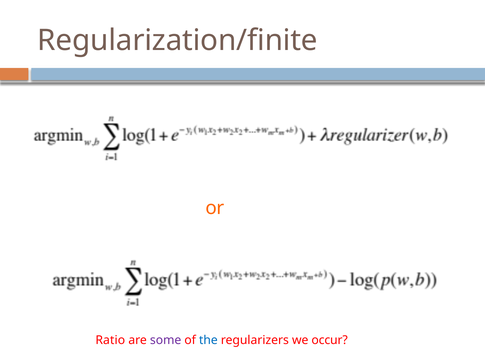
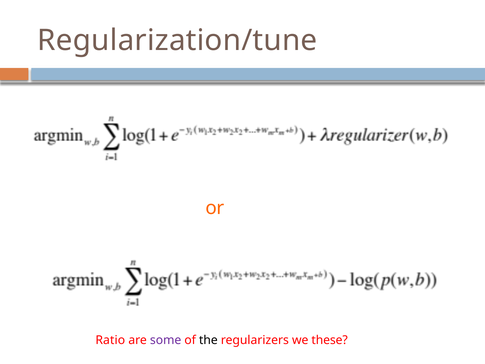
Regularization/finite: Regularization/finite -> Regularization/tune
the colour: blue -> black
occur: occur -> these
